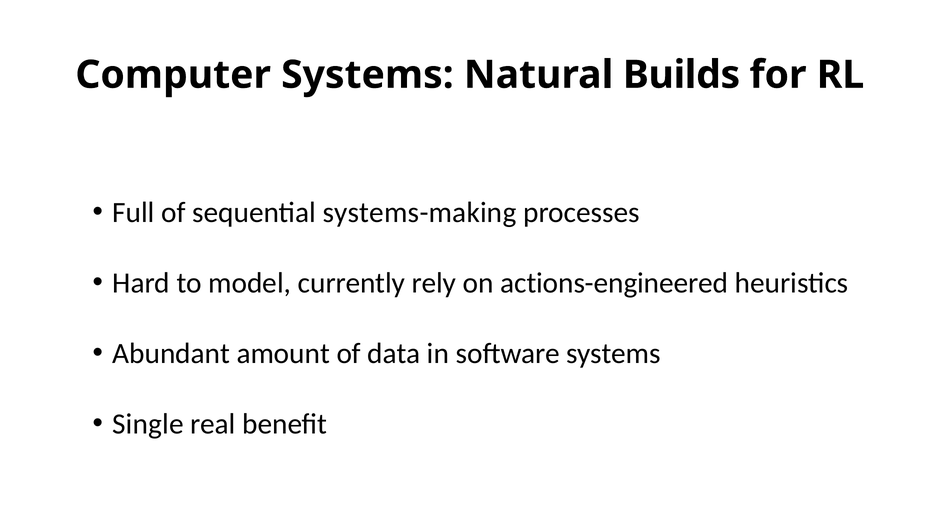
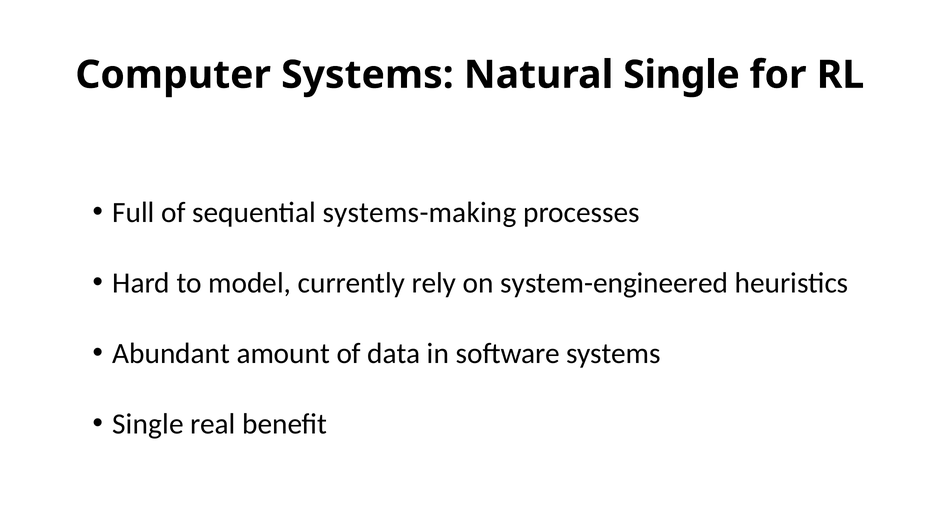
Natural Builds: Builds -> Single
actions-engineered: actions-engineered -> system-engineered
